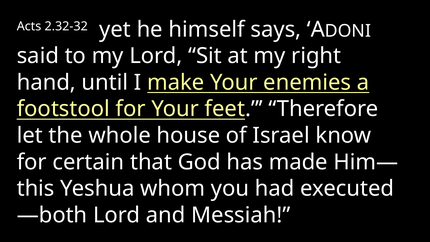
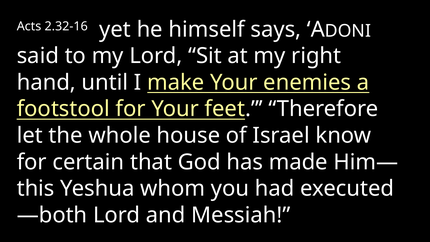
2.32-32: 2.32-32 -> 2.32-16
